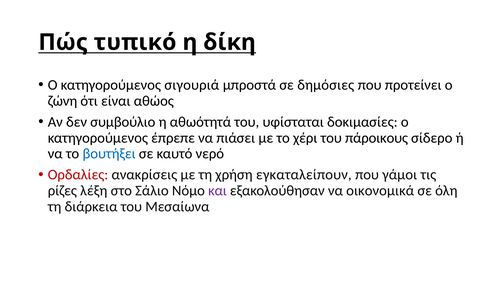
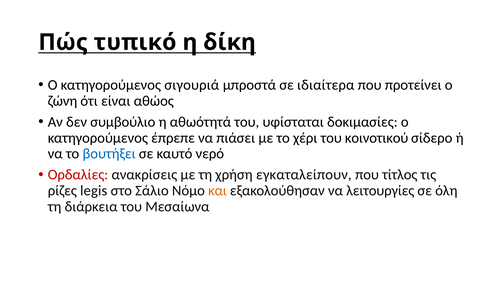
δημόσιες: δημόσιες -> ιδιαίτερα
πάροικους: πάροικους -> κοινοτικού
γάμοι: γάμοι -> τίτλος
λέξη: λέξη -> legis
και colour: purple -> orange
οικονομικά: οικονομικά -> λειτουργίες
